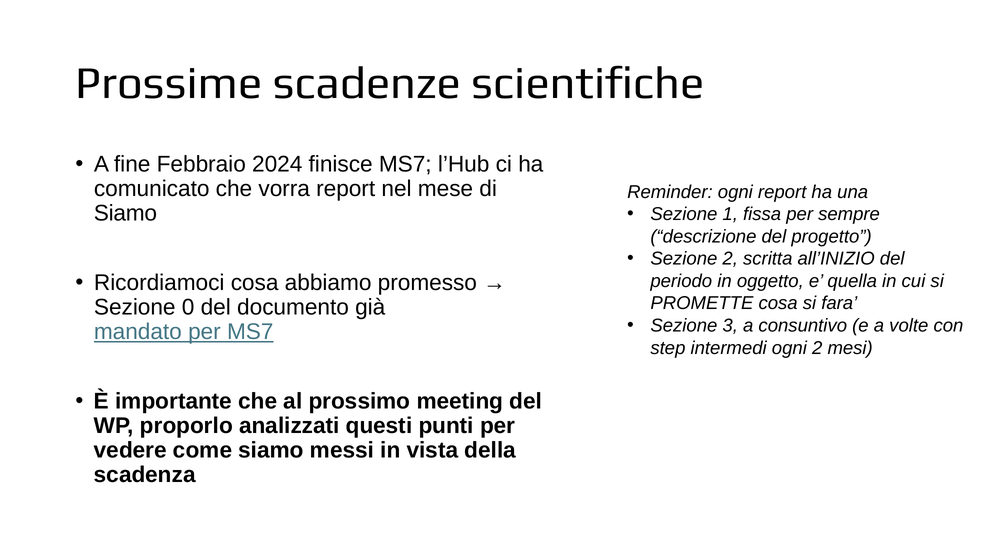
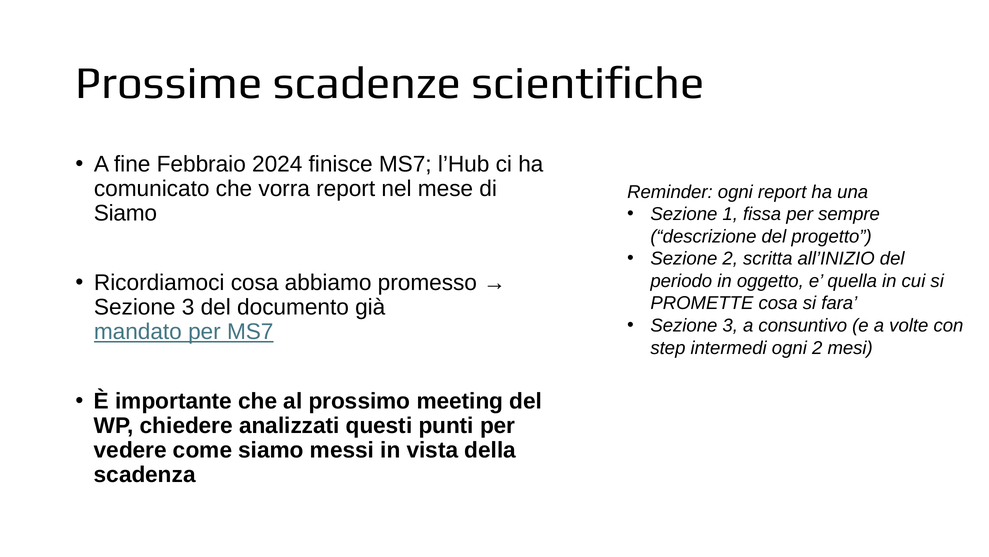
0 at (188, 307): 0 -> 3
proporlo: proporlo -> chiedere
